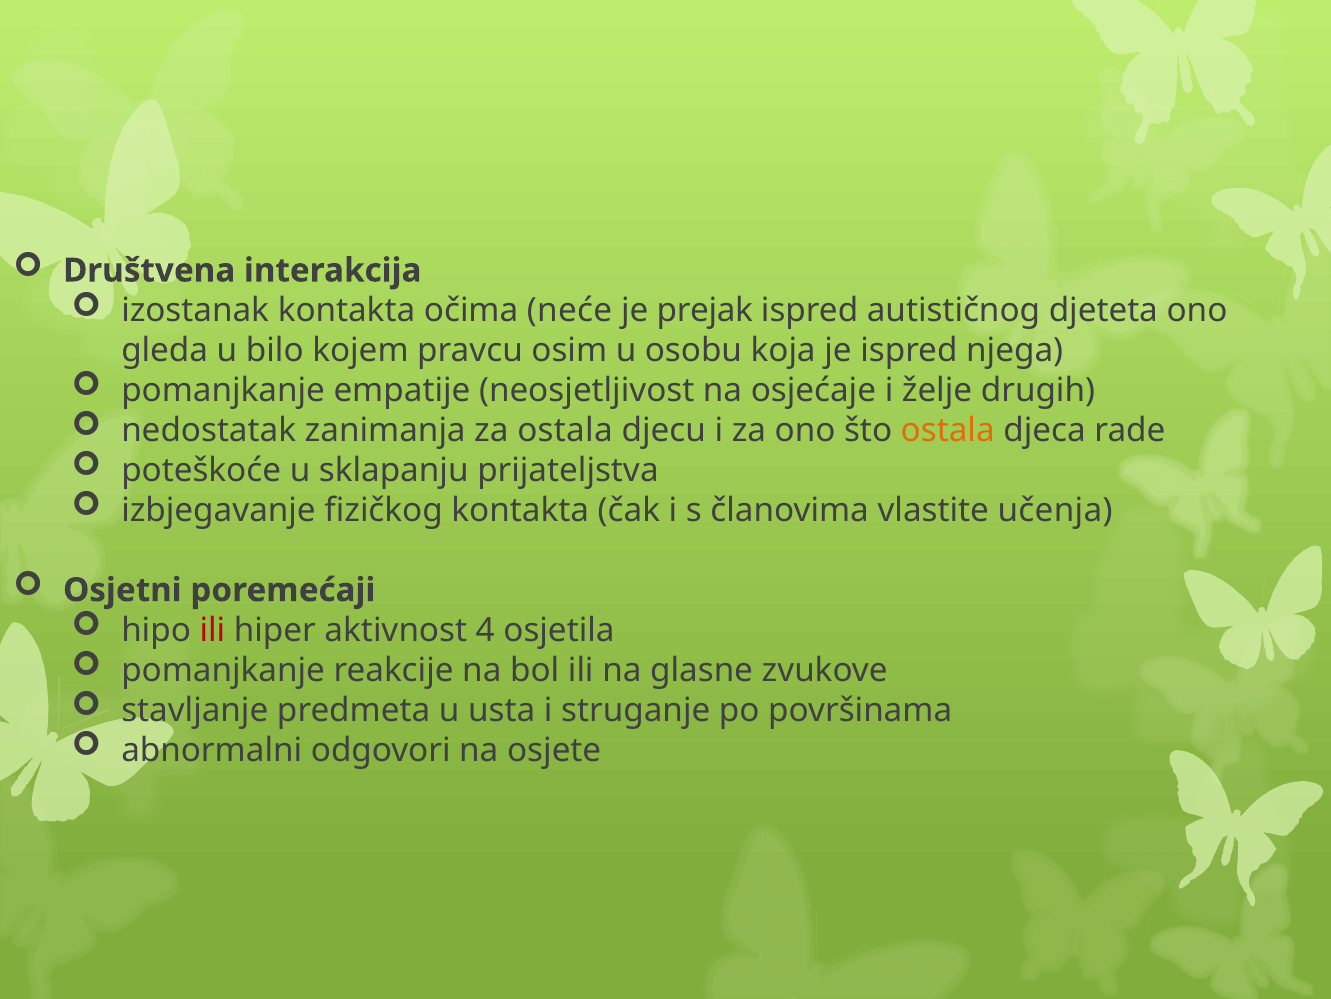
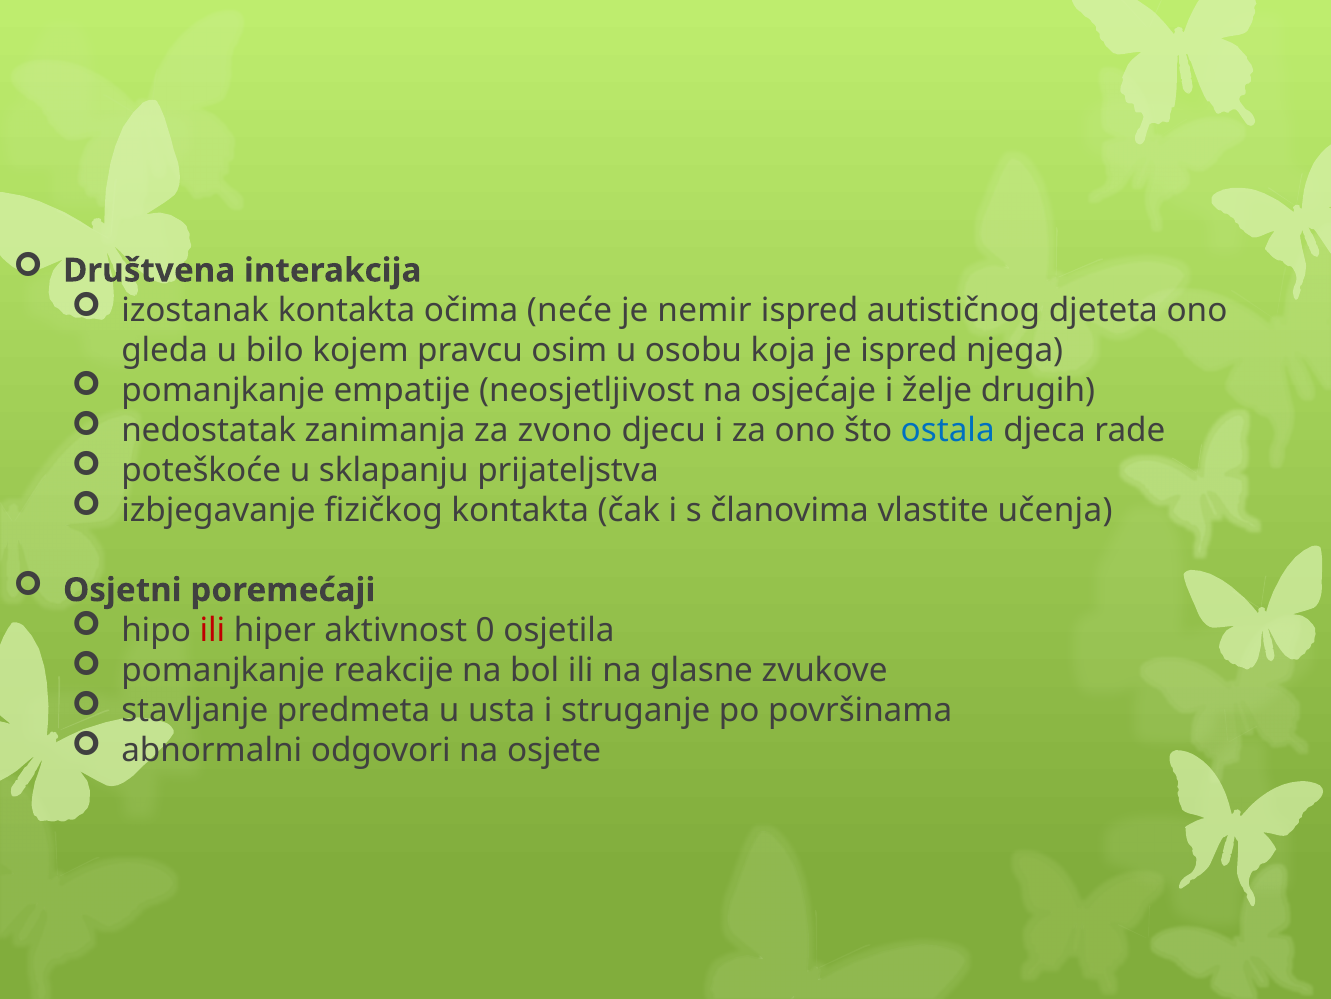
prejak: prejak -> nemir
za ostala: ostala -> zvono
ostala at (948, 430) colour: orange -> blue
4: 4 -> 0
